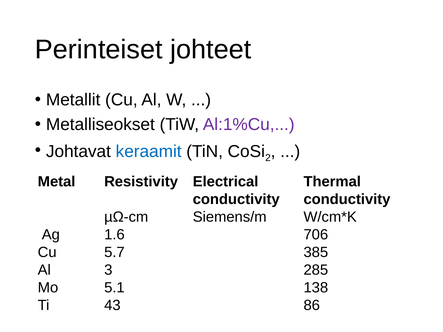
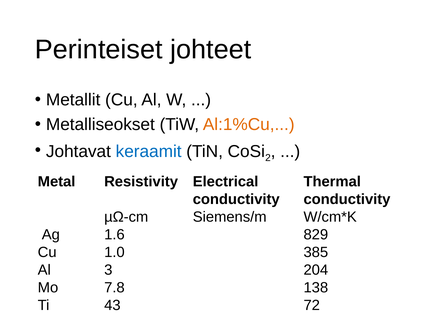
Al:1%Cu colour: purple -> orange
706: 706 -> 829
5.7: 5.7 -> 1.0
285: 285 -> 204
5.1: 5.1 -> 7.8
86: 86 -> 72
